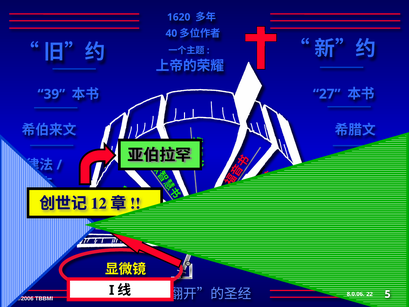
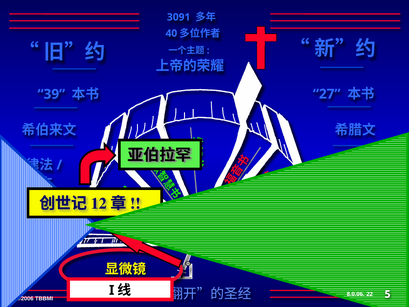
1620: 1620 -> 3091
